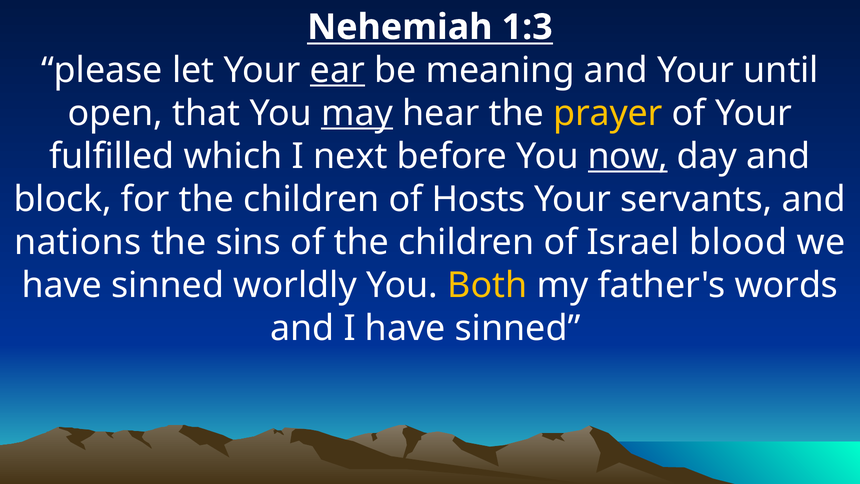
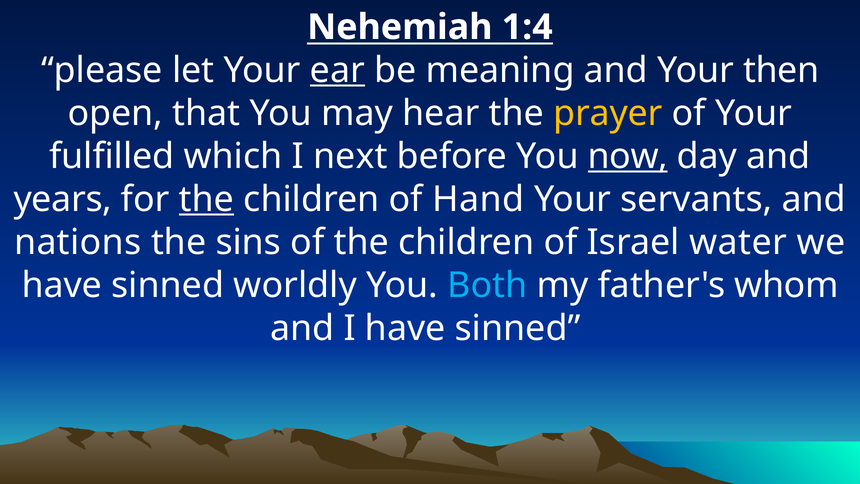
1:3: 1:3 -> 1:4
until: until -> then
may underline: present -> none
block: block -> years
the at (206, 199) underline: none -> present
Hosts: Hosts -> Hand
blood: blood -> water
Both colour: yellow -> light blue
words: words -> whom
